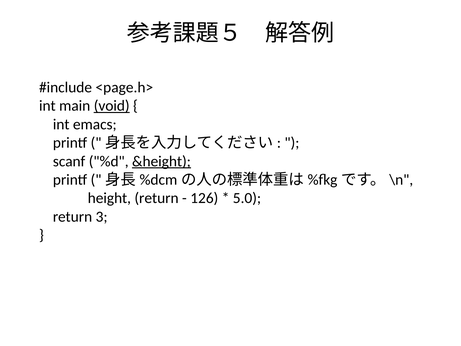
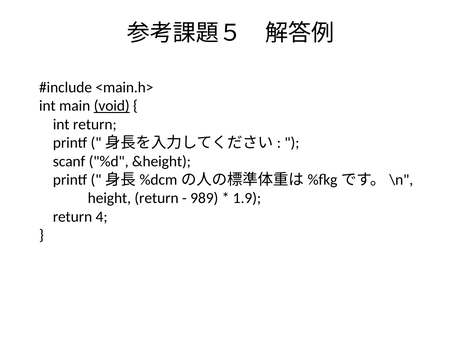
<page.h>: <page.h> -> <main.h>
int emacs: emacs -> return
&height underline: present -> none
126: 126 -> 989
5.0: 5.0 -> 1.9
3: 3 -> 4
